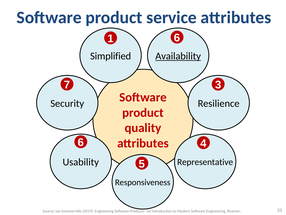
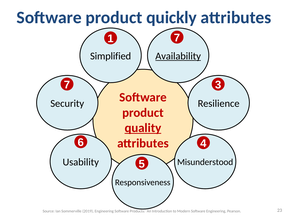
service: service -> quickly
1 6: 6 -> 7
quality underline: none -> present
Representative: Representative -> Misunderstood
